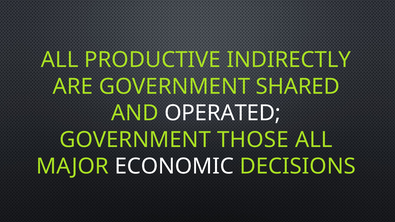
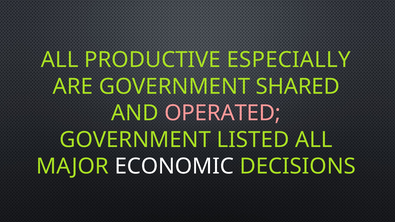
INDIRECTLY: INDIRECTLY -> ESPECIALLY
OPERATED colour: white -> pink
THOSE: THOSE -> LISTED
